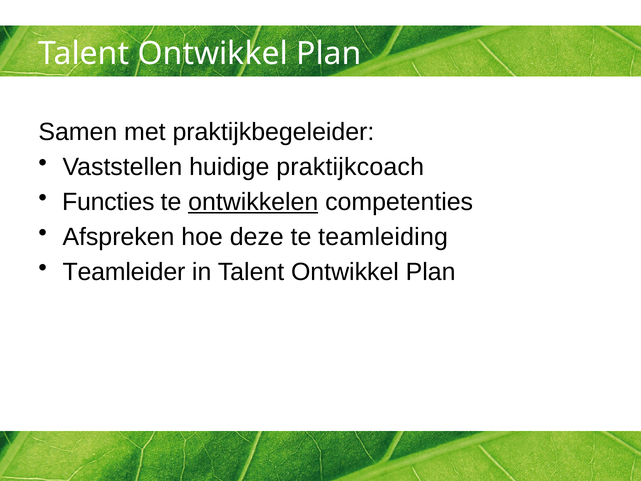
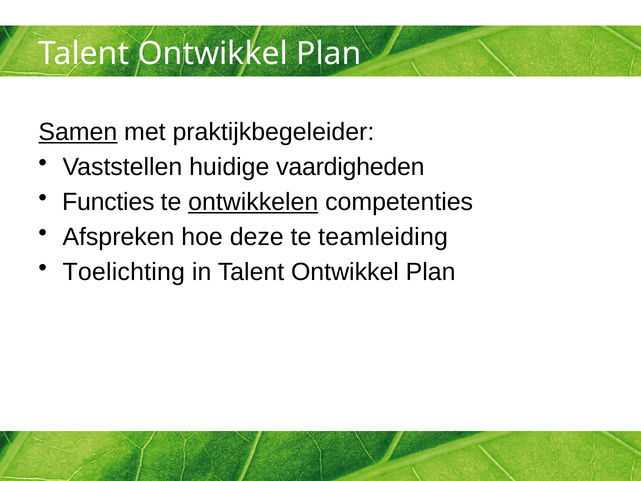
Samen underline: none -> present
praktijkcoach: praktijkcoach -> vaardigheden
Teamleider: Teamleider -> Toelichting
